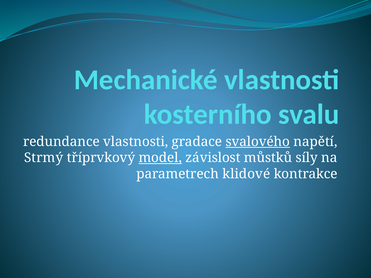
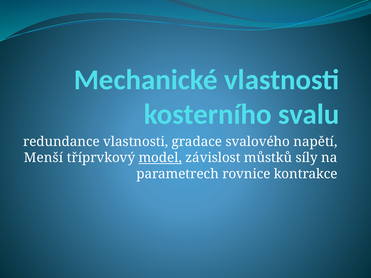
svalového underline: present -> none
Strmý: Strmý -> Menší
klidové: klidové -> rovnice
